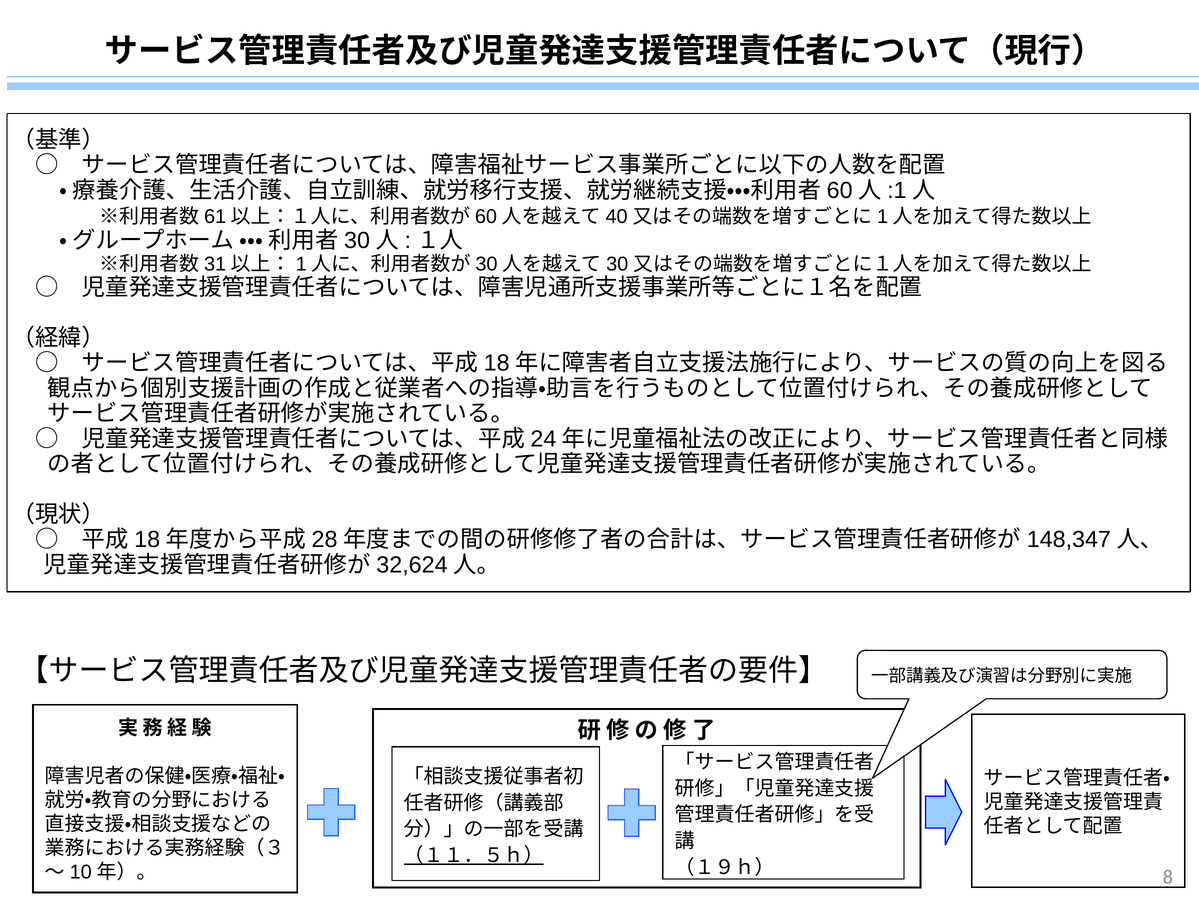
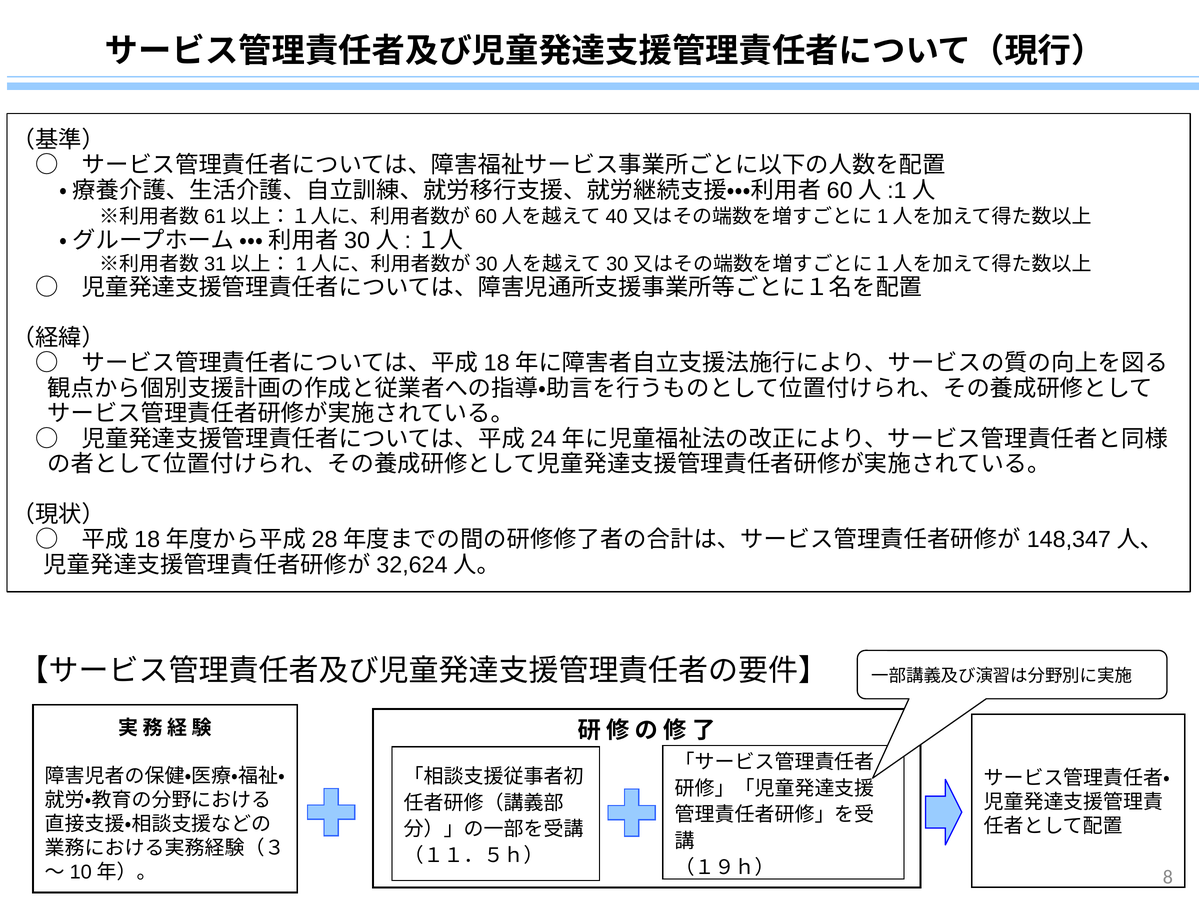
（１１．５ｈ） underline: present -> none
